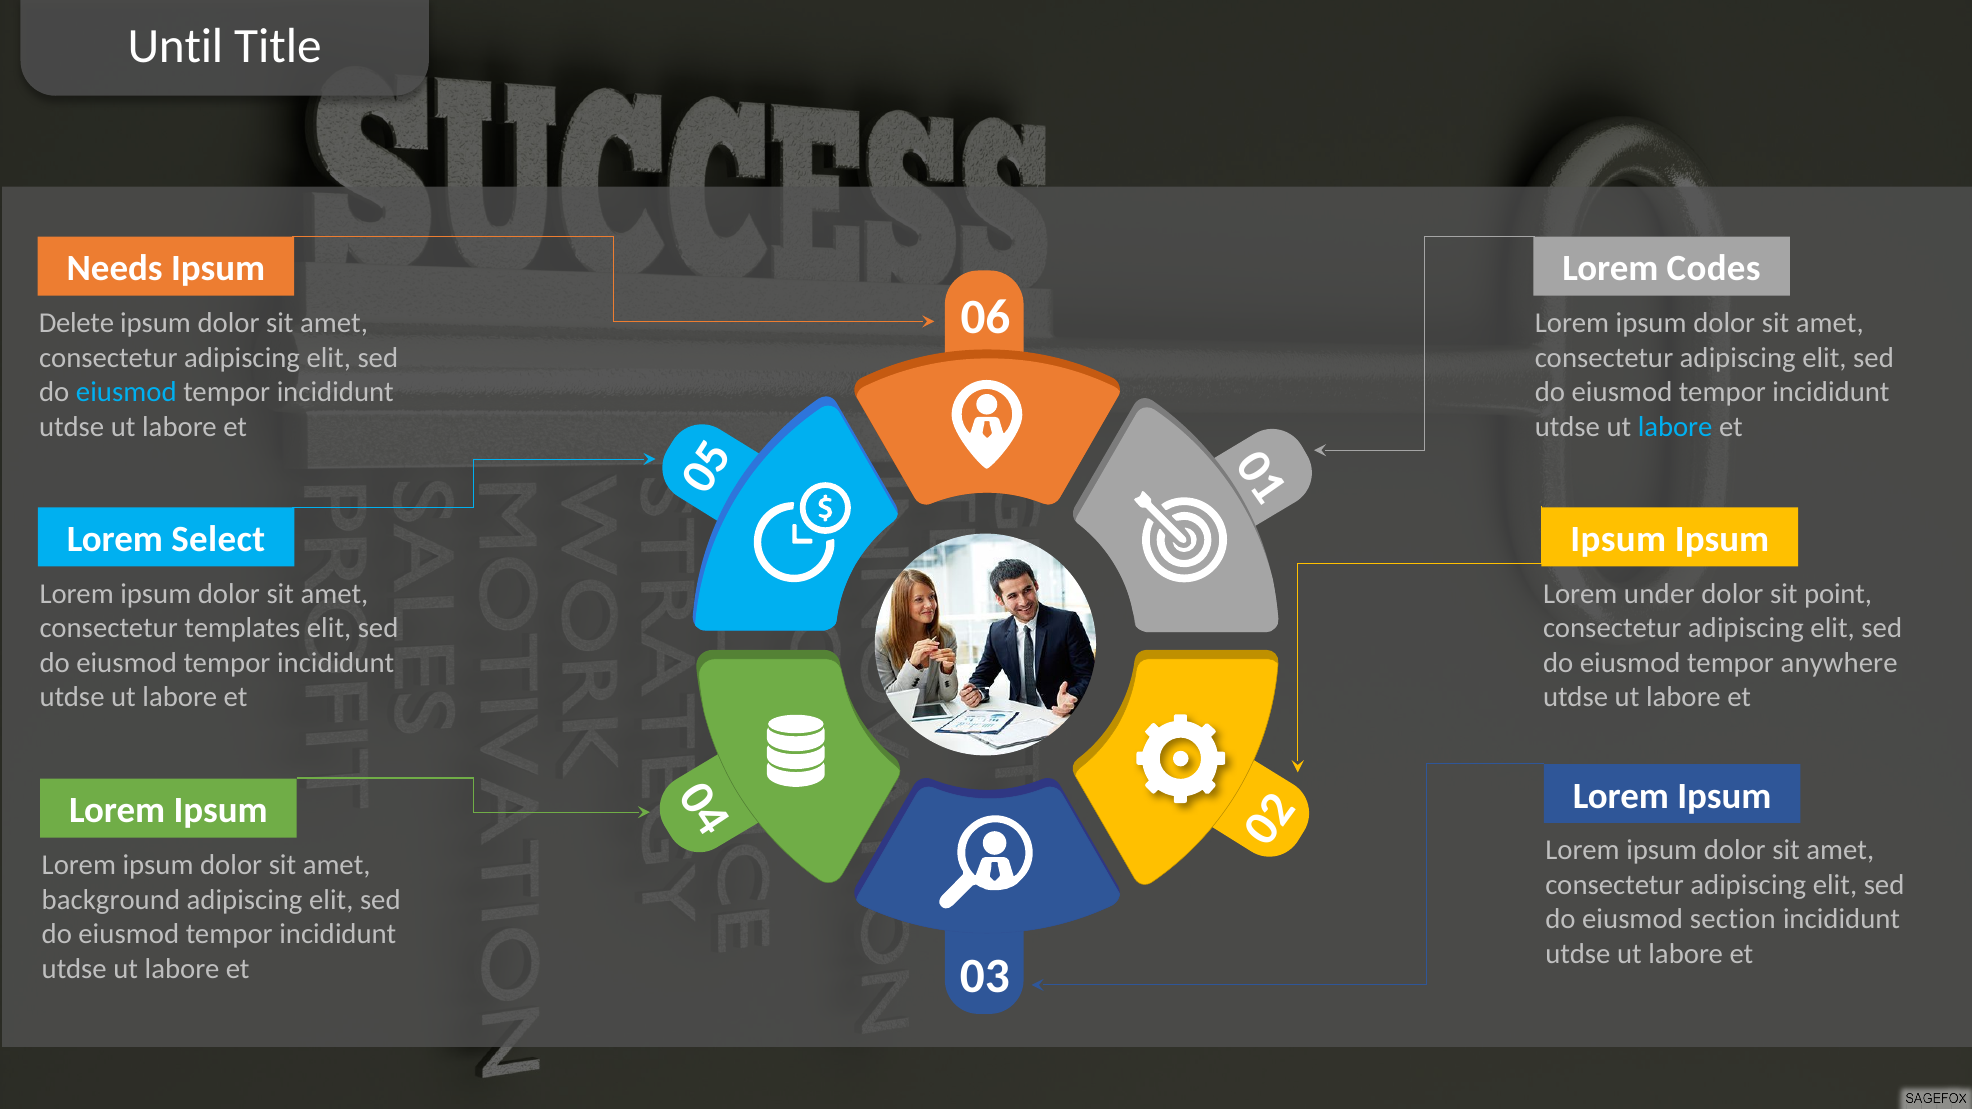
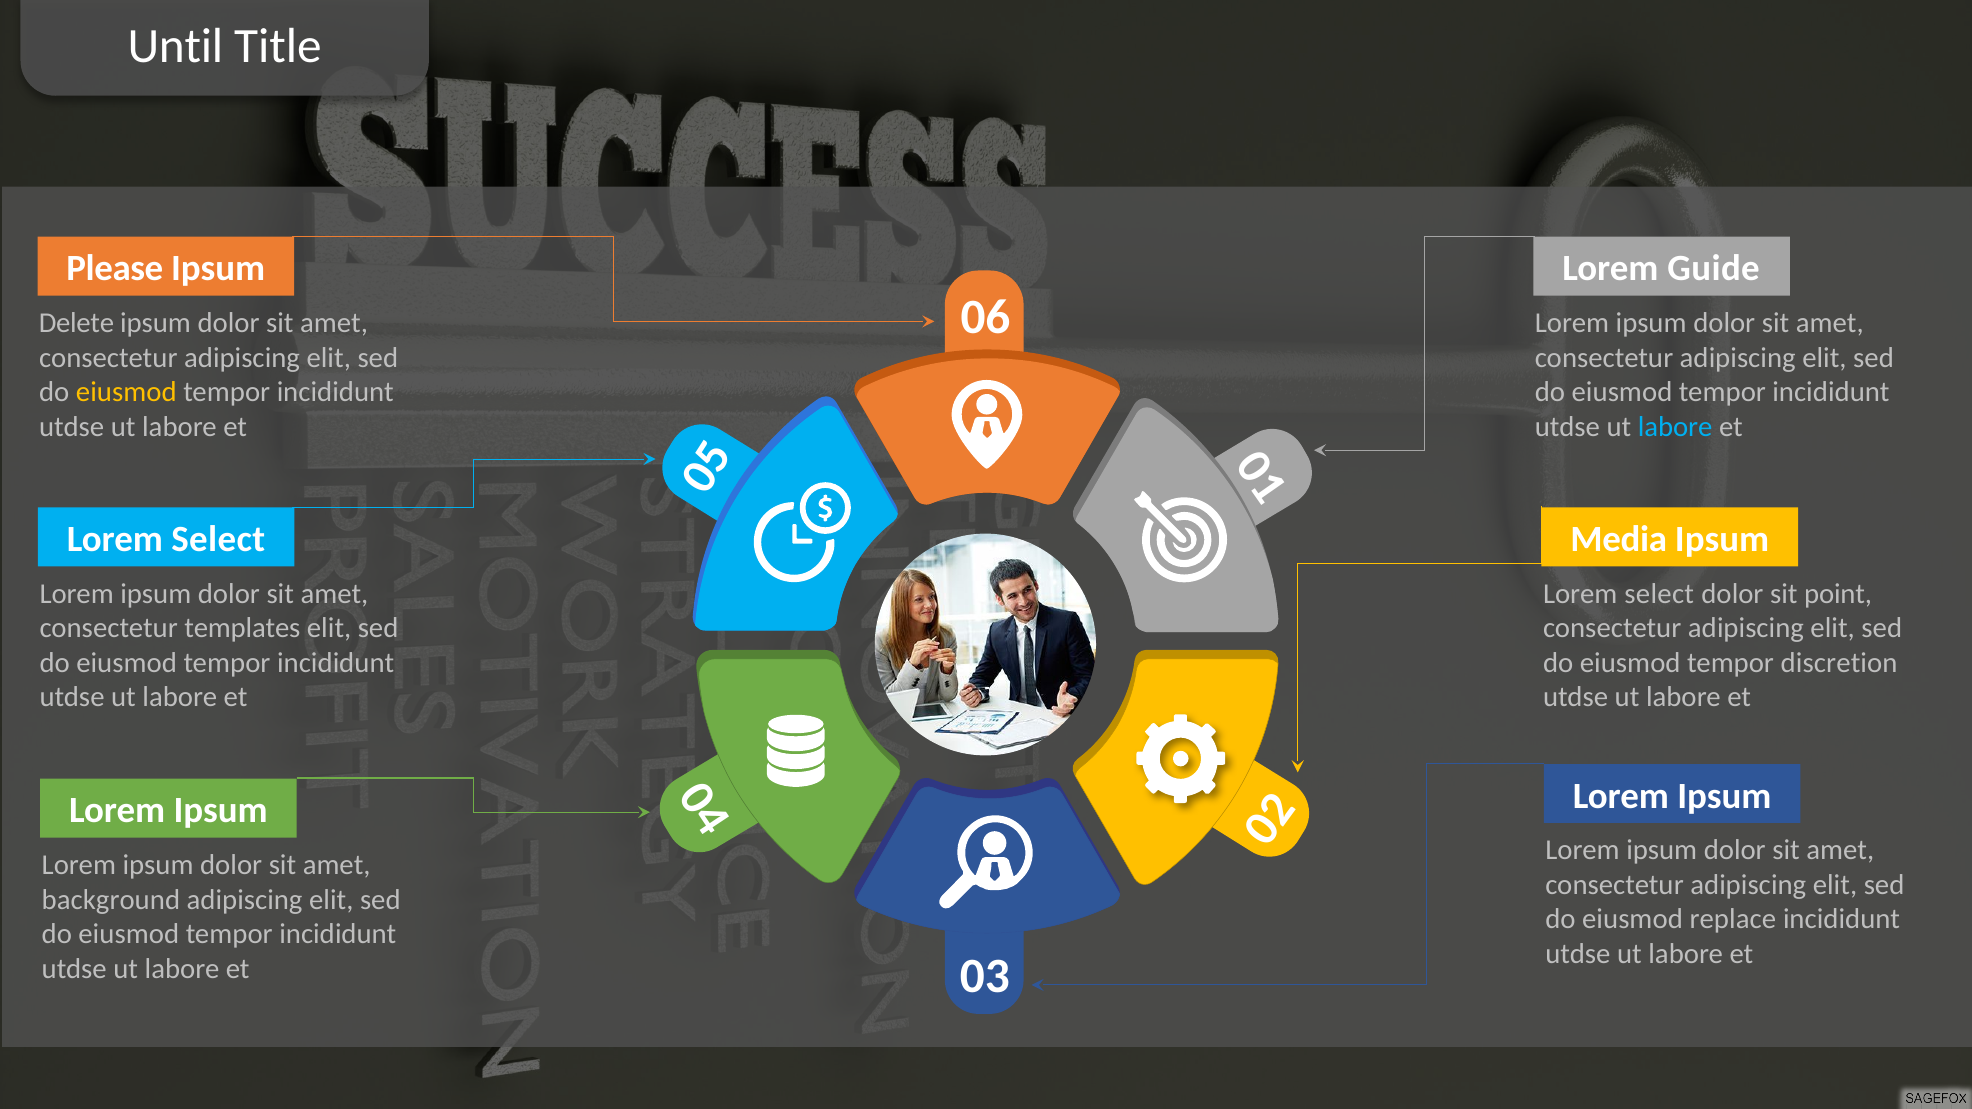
Needs: Needs -> Please
Codes: Codes -> Guide
eiusmod at (126, 392) colour: light blue -> yellow
Ipsum at (1618, 540): Ipsum -> Media
under at (1659, 594): under -> select
anywhere: anywhere -> discretion
section: section -> replace
